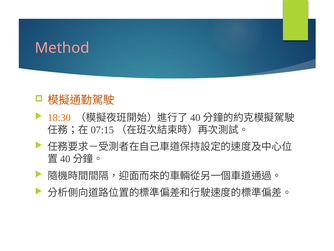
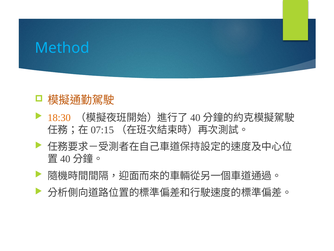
Method colour: pink -> light blue
